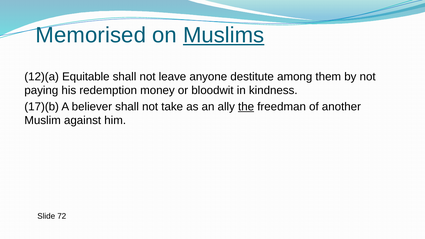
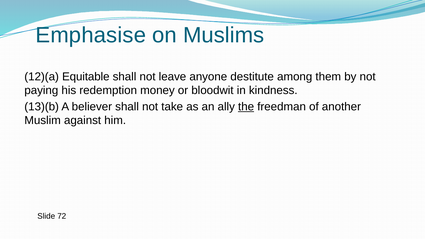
Memorised: Memorised -> Emphasise
Muslims underline: present -> none
17)(b: 17)(b -> 13)(b
